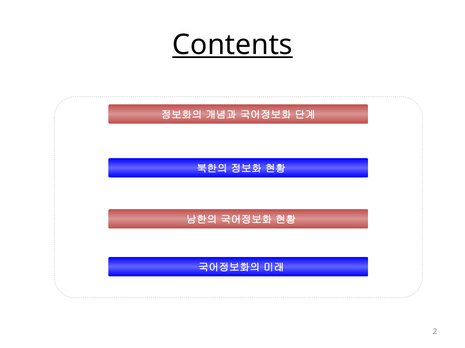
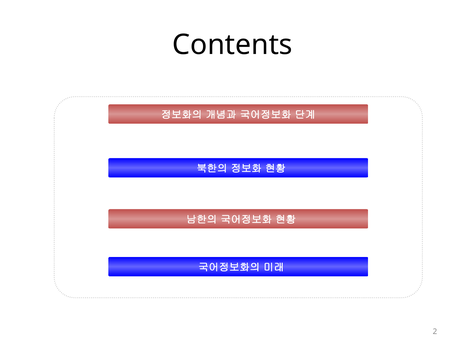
Contents underline: present -> none
